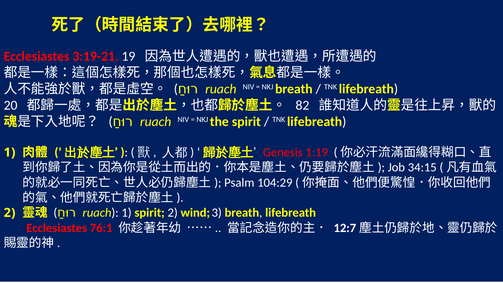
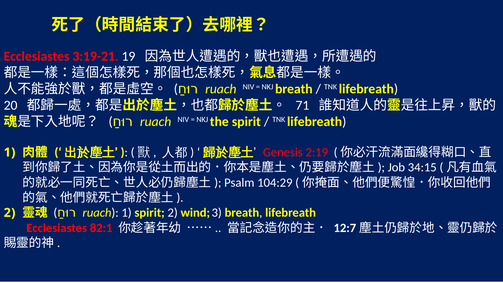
82: 82 -> 71
1:19: 1:19 -> 2:19
76:1: 76:1 -> 82:1
